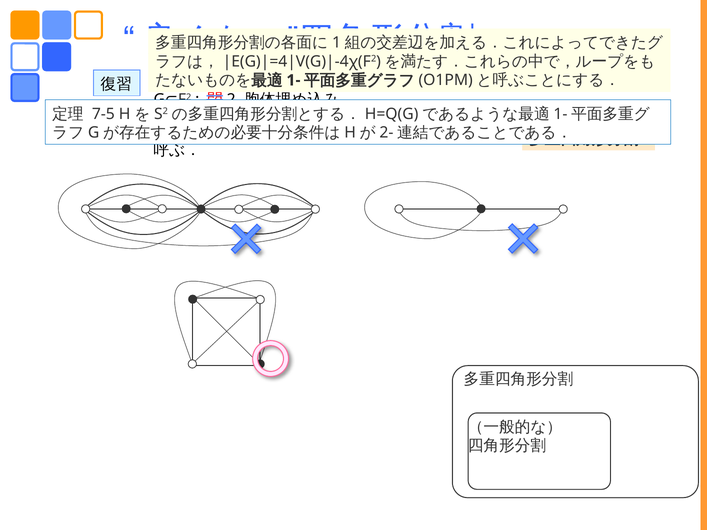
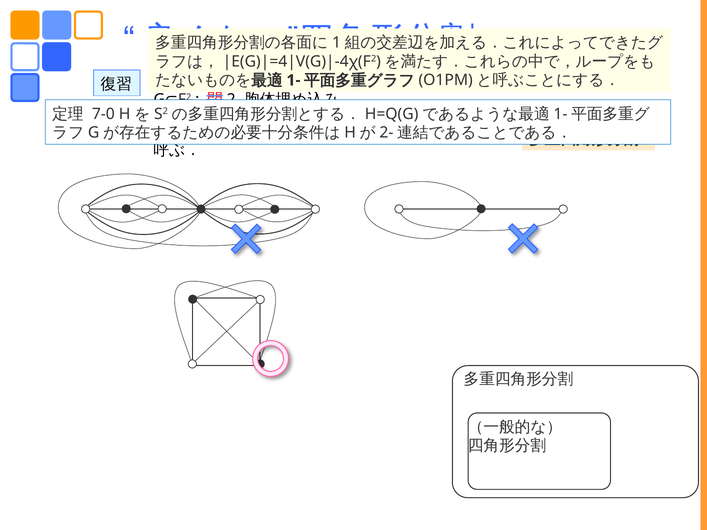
7-5: 7-5 -> 7-0
